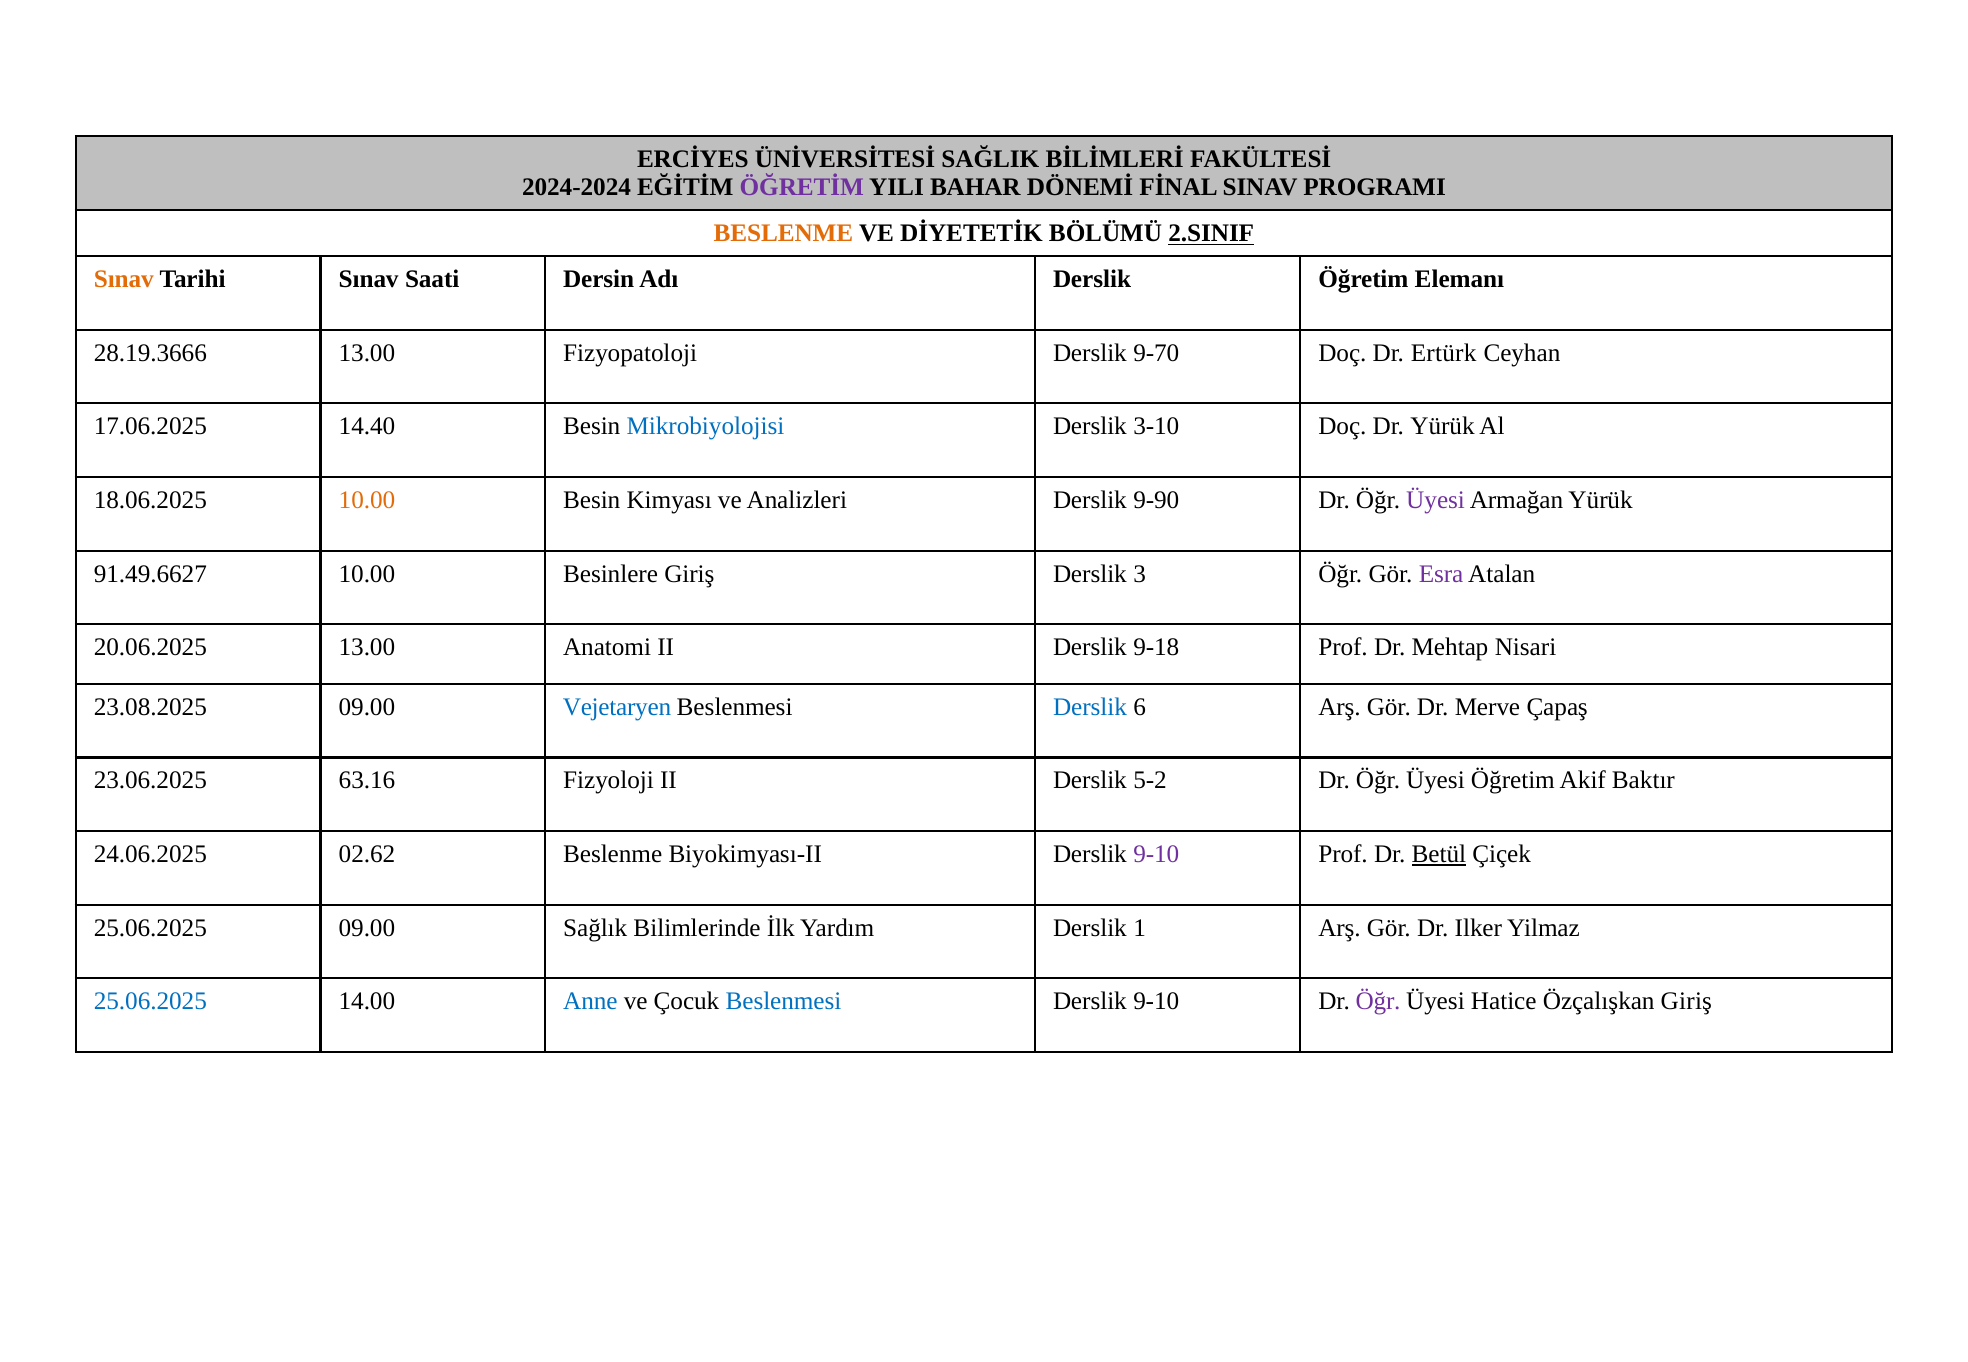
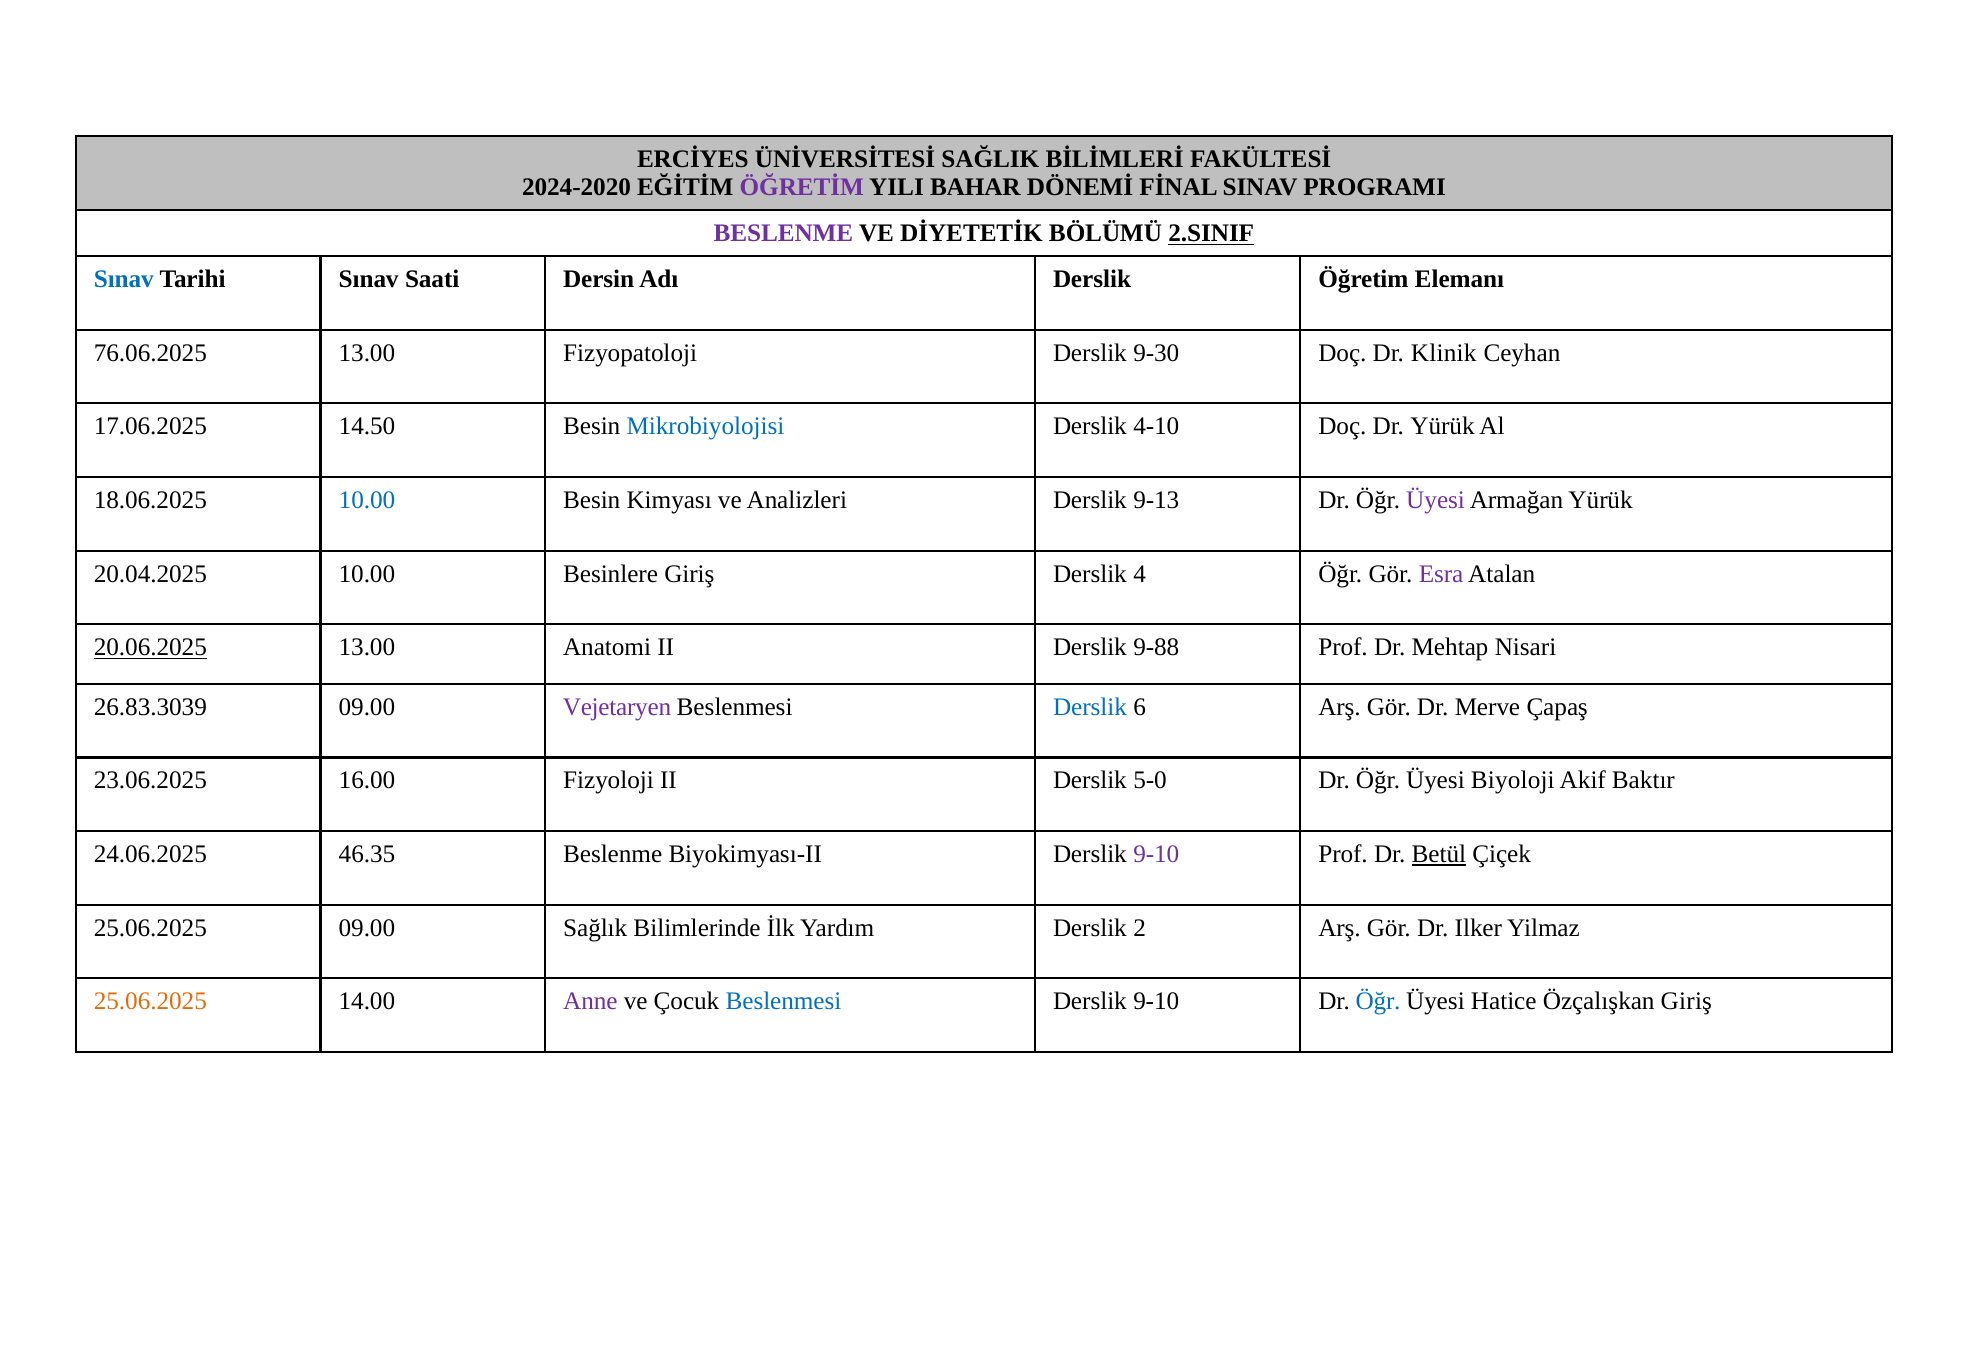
2024-2024: 2024-2024 -> 2024-2020
BESLENME at (783, 233) colour: orange -> purple
Sınav at (124, 279) colour: orange -> blue
28.19.3666: 28.19.3666 -> 76.06.2025
9-70: 9-70 -> 9-30
Ertürk: Ertürk -> Klinik
14.40: 14.40 -> 14.50
3-10: 3-10 -> 4-10
10.00 at (367, 500) colour: orange -> blue
9-90: 9-90 -> 9-13
91.49.6627: 91.49.6627 -> 20.04.2025
3: 3 -> 4
20.06.2025 underline: none -> present
9-18: 9-18 -> 9-88
23.08.2025: 23.08.2025 -> 26.83.3039
Vejetaryen colour: blue -> purple
63.16: 63.16 -> 16.00
5-2: 5-2 -> 5-0
Üyesi Öğretim: Öğretim -> Biyoloji
02.62: 02.62 -> 46.35
1: 1 -> 2
25.06.2025 at (150, 1002) colour: blue -> orange
Anne colour: blue -> purple
Öğr at (1378, 1002) colour: purple -> blue
